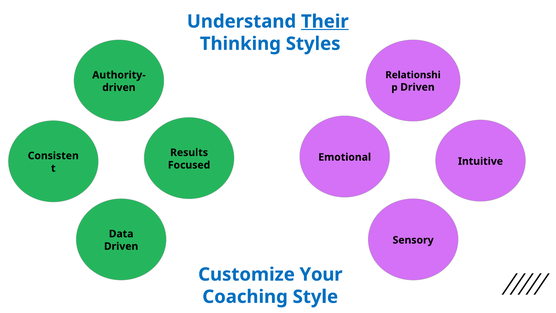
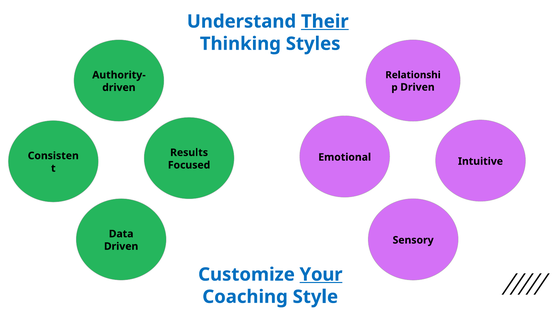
Your underline: none -> present
